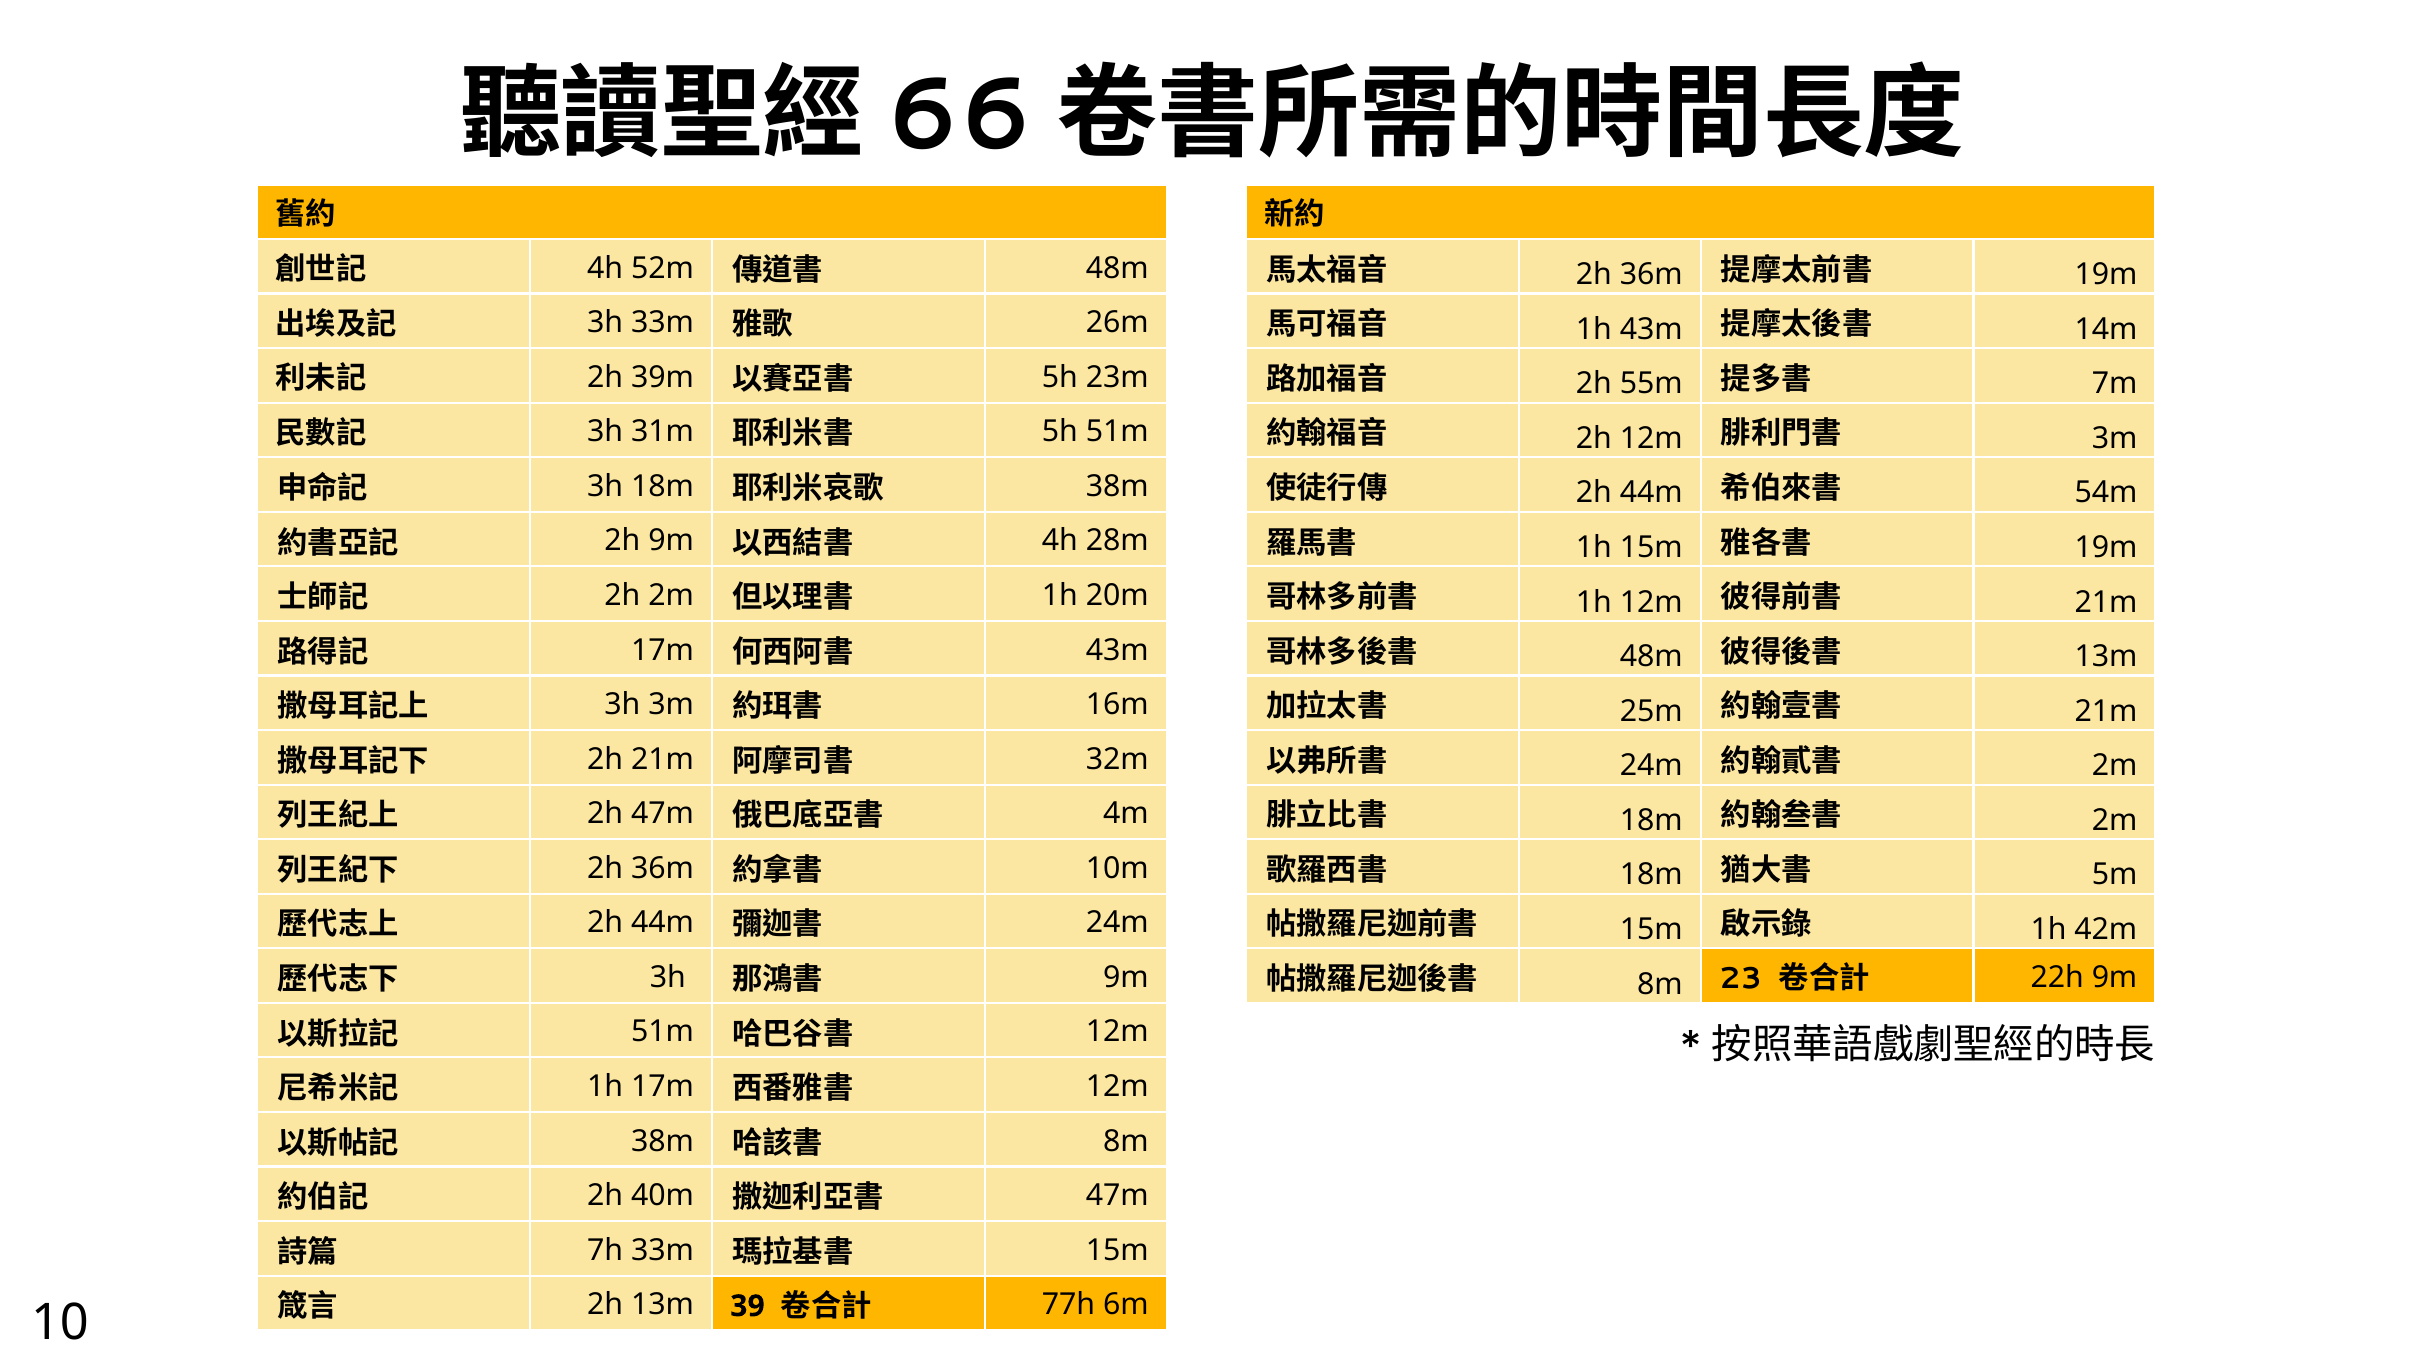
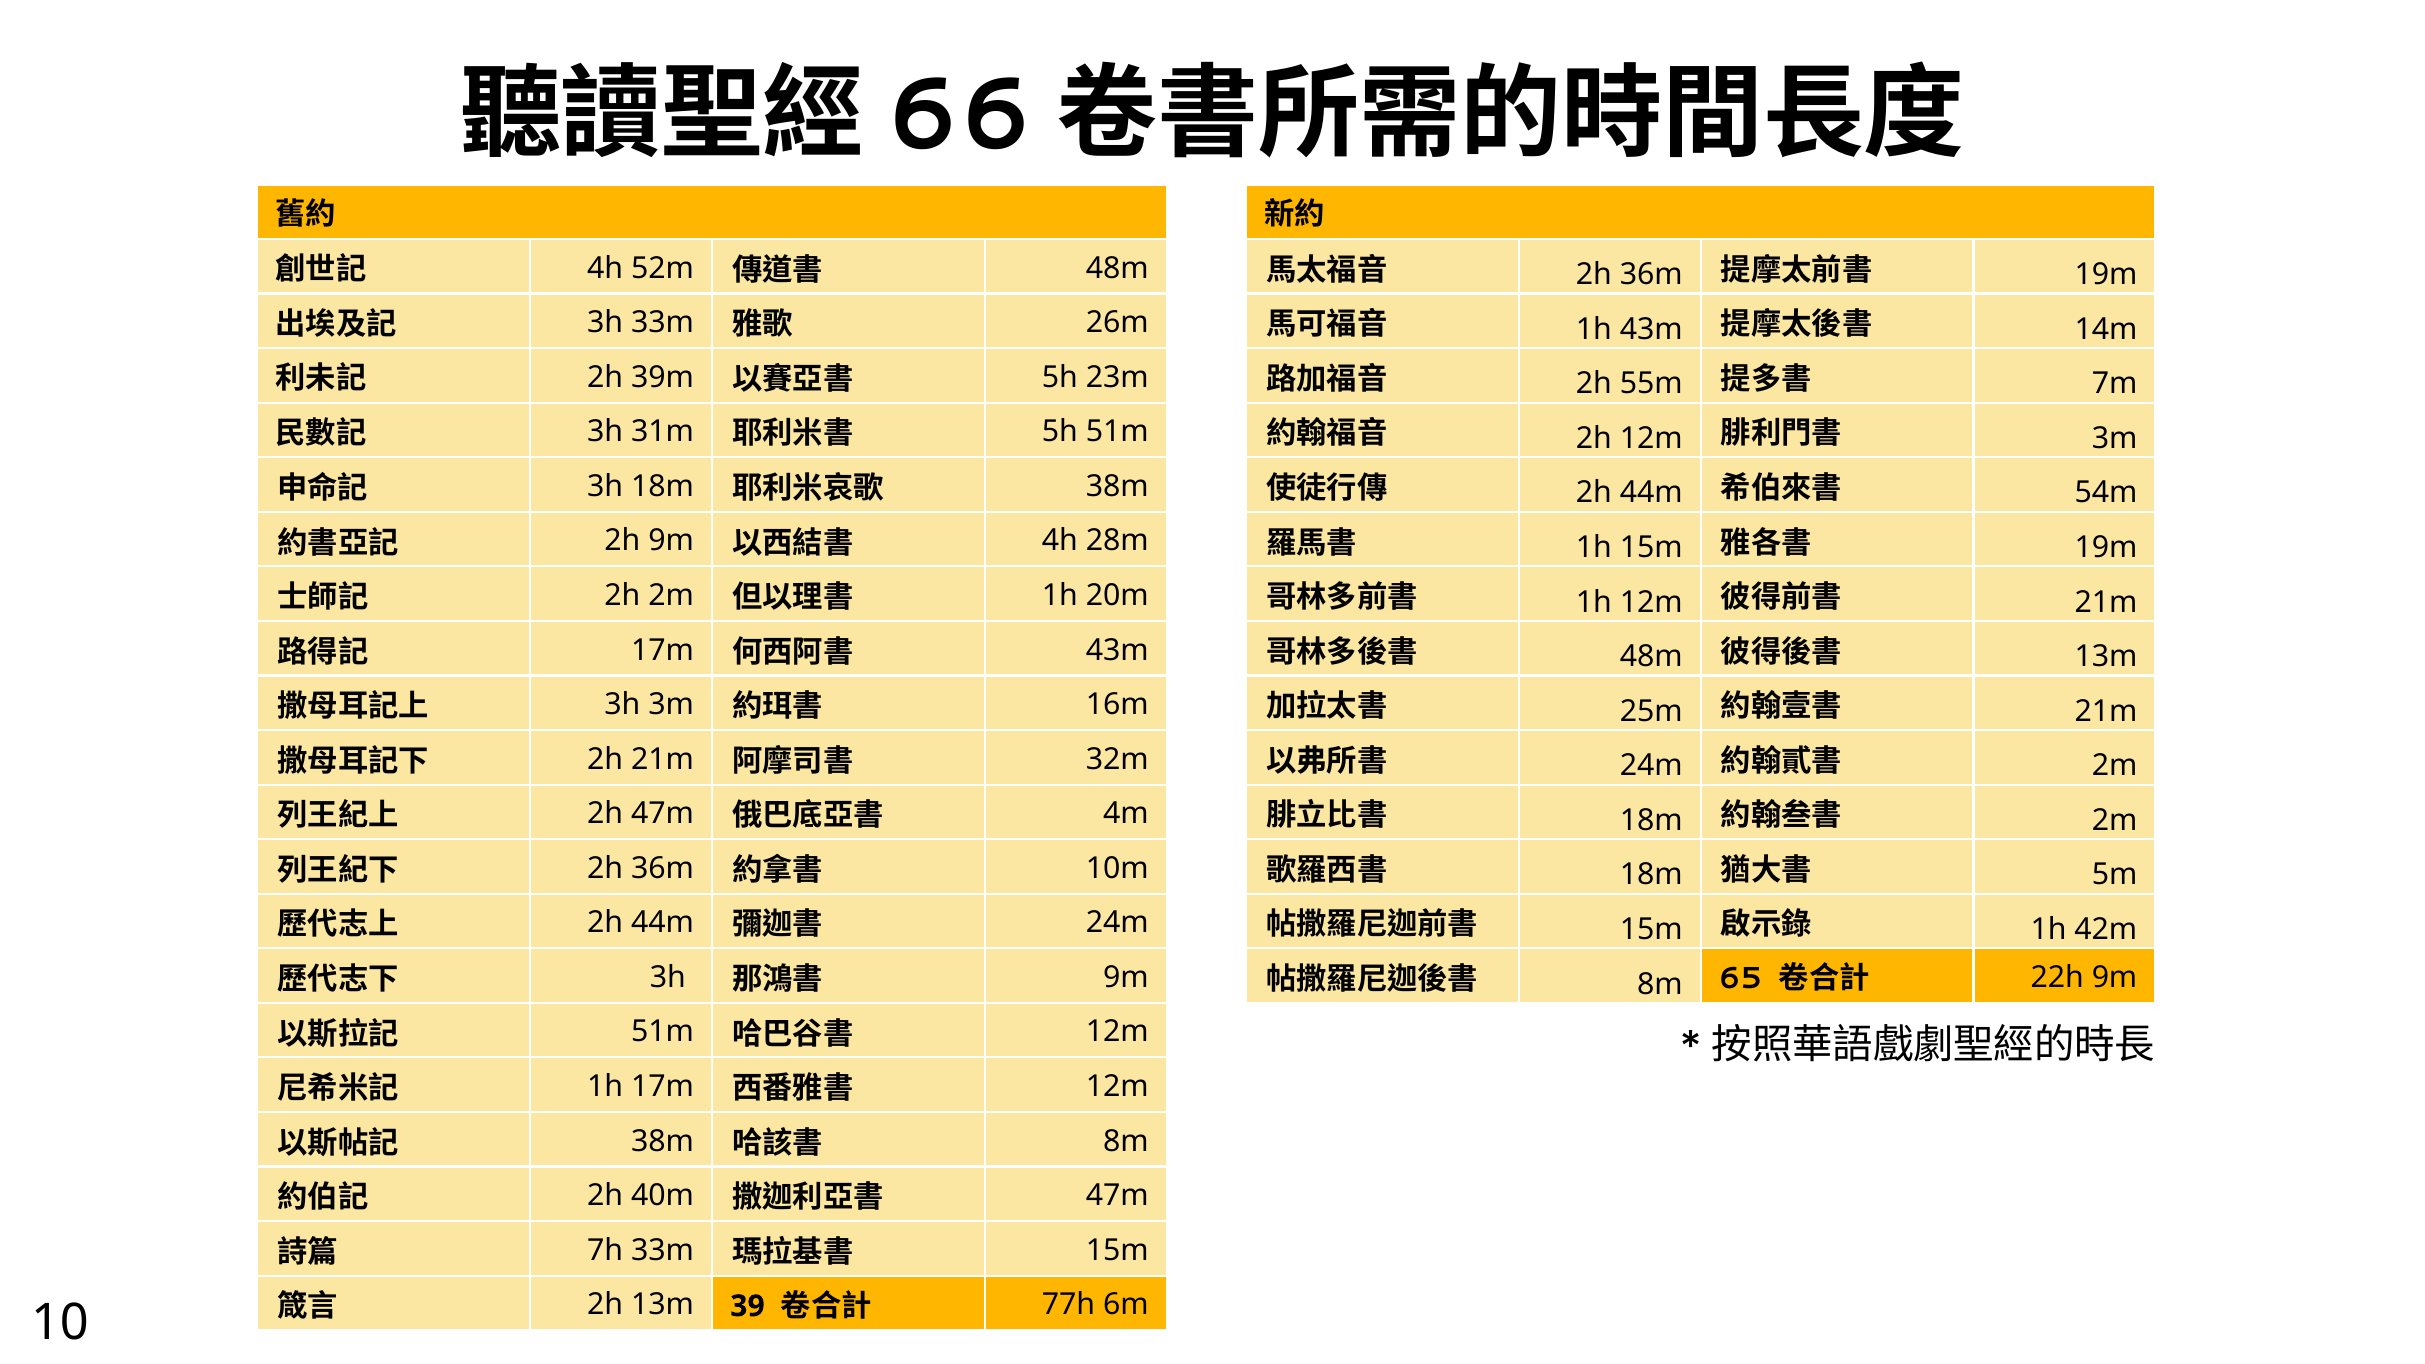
23: 23 -> 65
